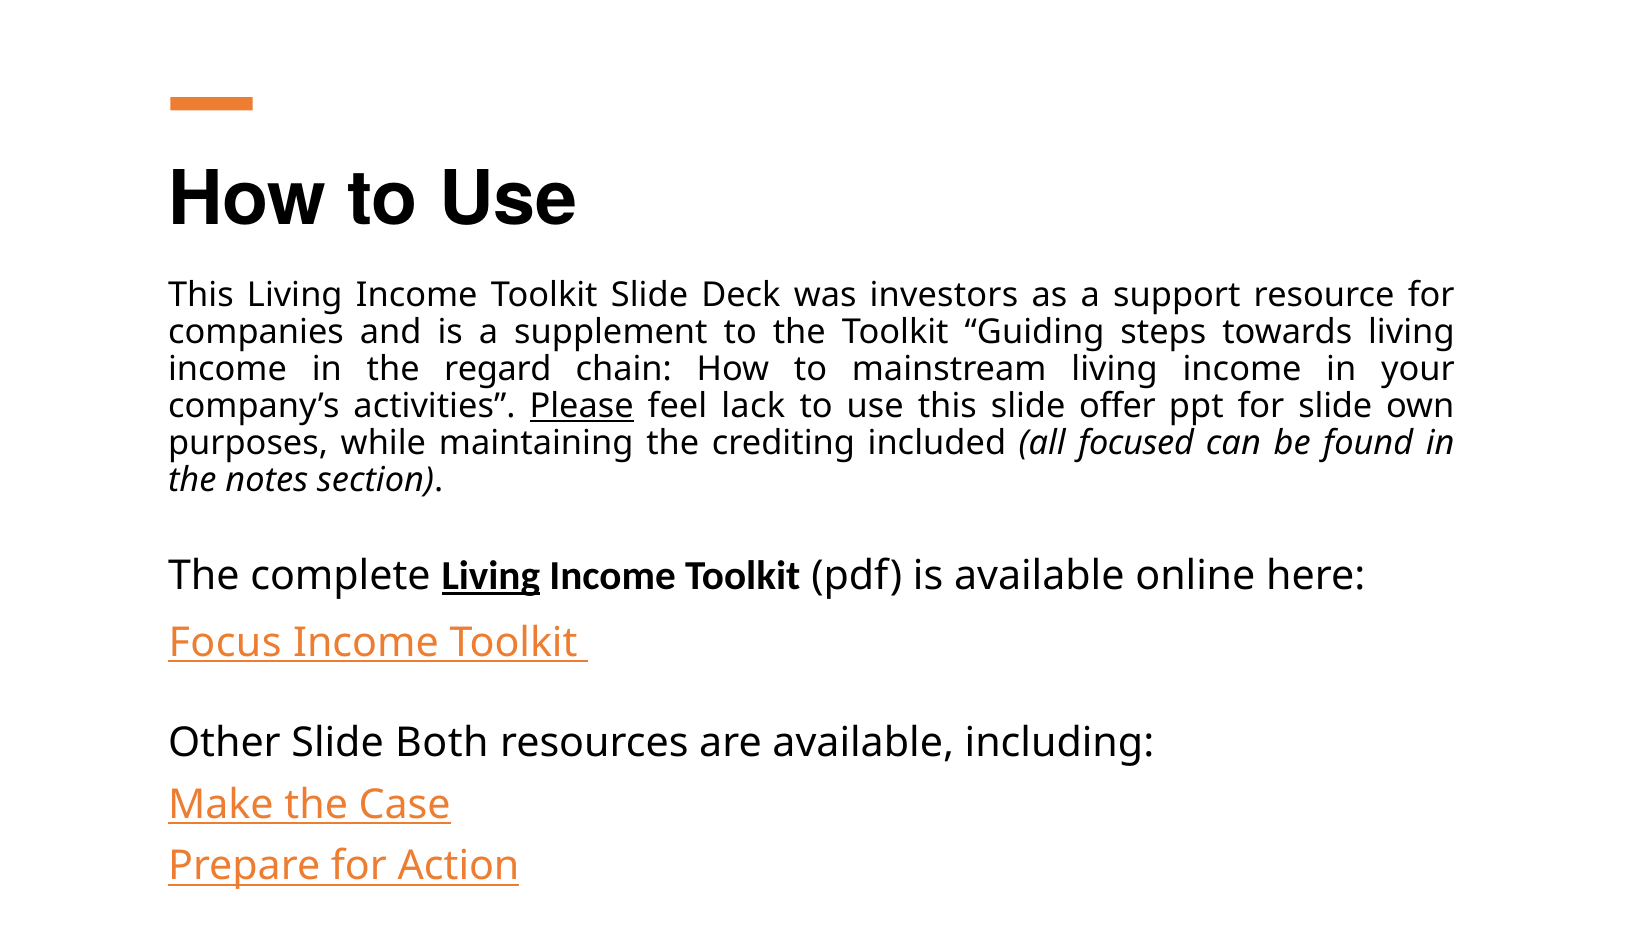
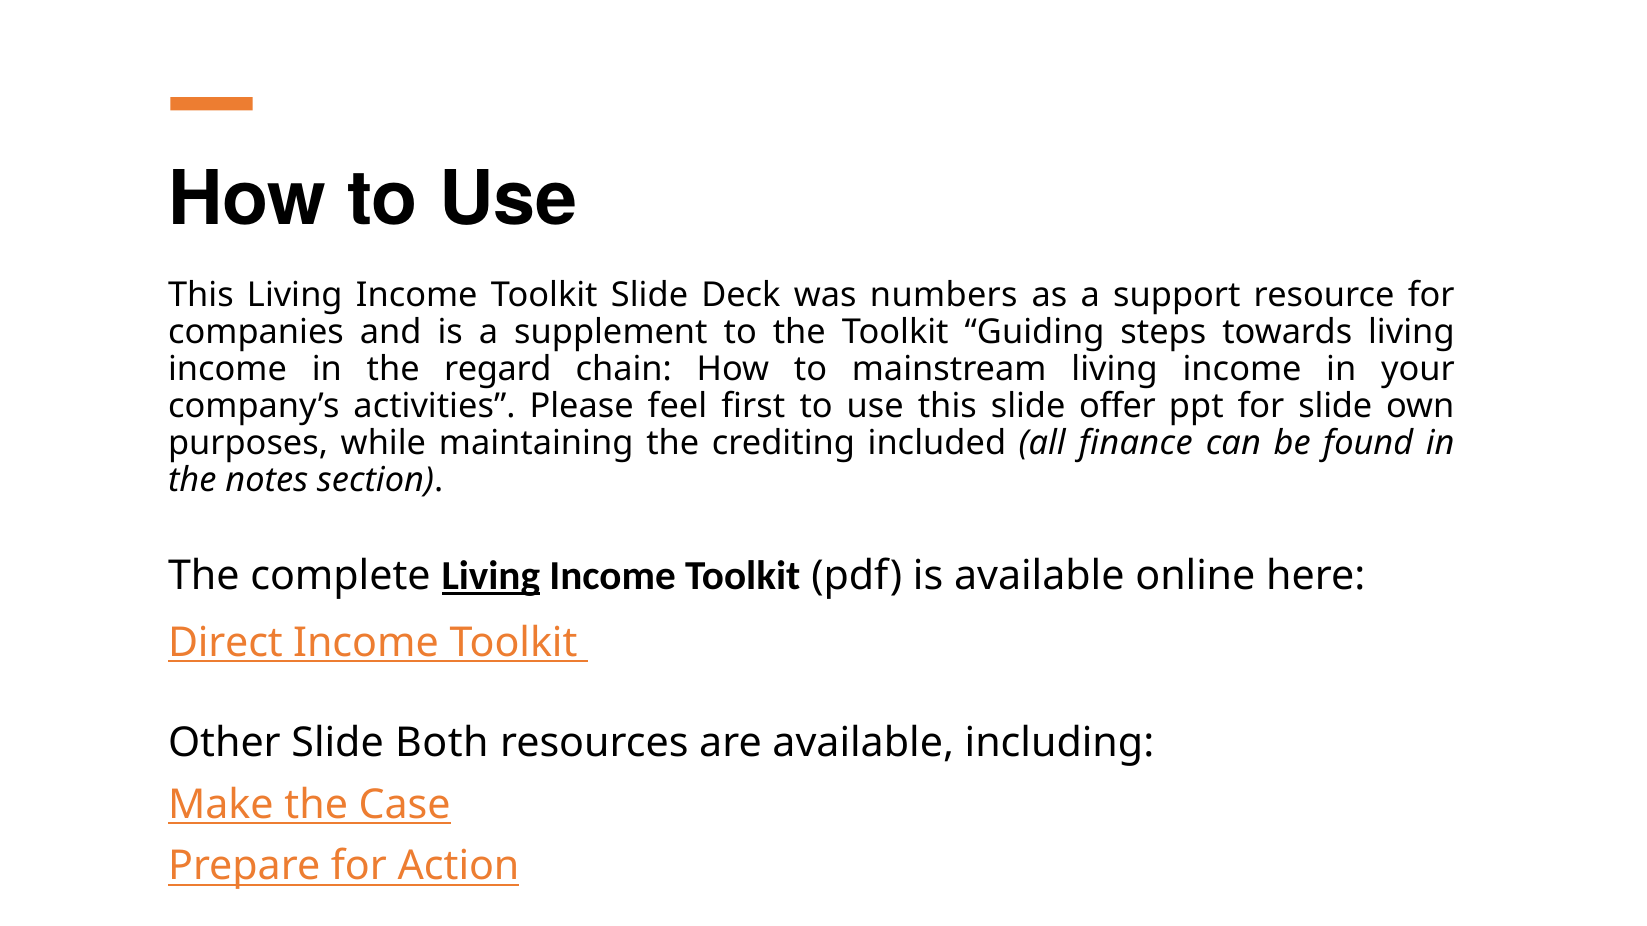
investors: investors -> numbers
Please underline: present -> none
lack: lack -> first
focused: focused -> finance
Focus: Focus -> Direct
